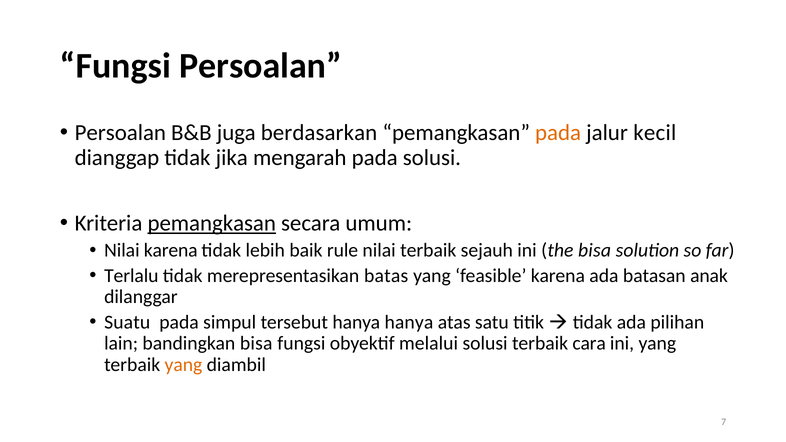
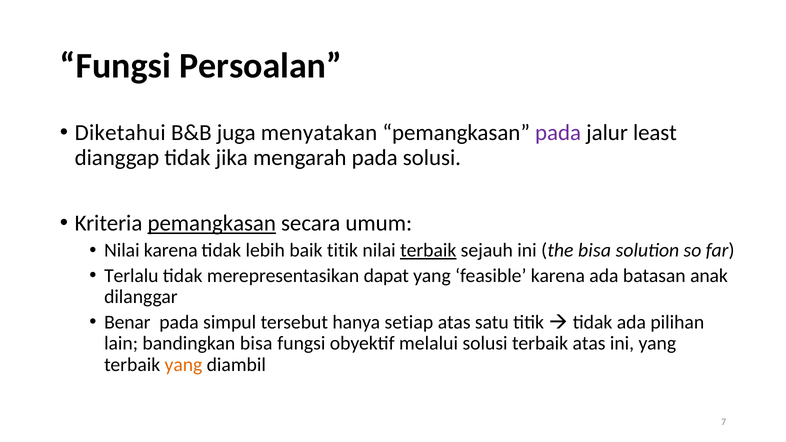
Persoalan at (120, 133): Persoalan -> Diketahui
berdasarkan: berdasarkan -> menyatakan
pada at (558, 133) colour: orange -> purple
kecil: kecil -> least
baik rule: rule -> titik
terbaik at (428, 250) underline: none -> present
batas: batas -> dapat
Suatu: Suatu -> Benar
hanya hanya: hanya -> setiap
terbaik cara: cara -> atas
